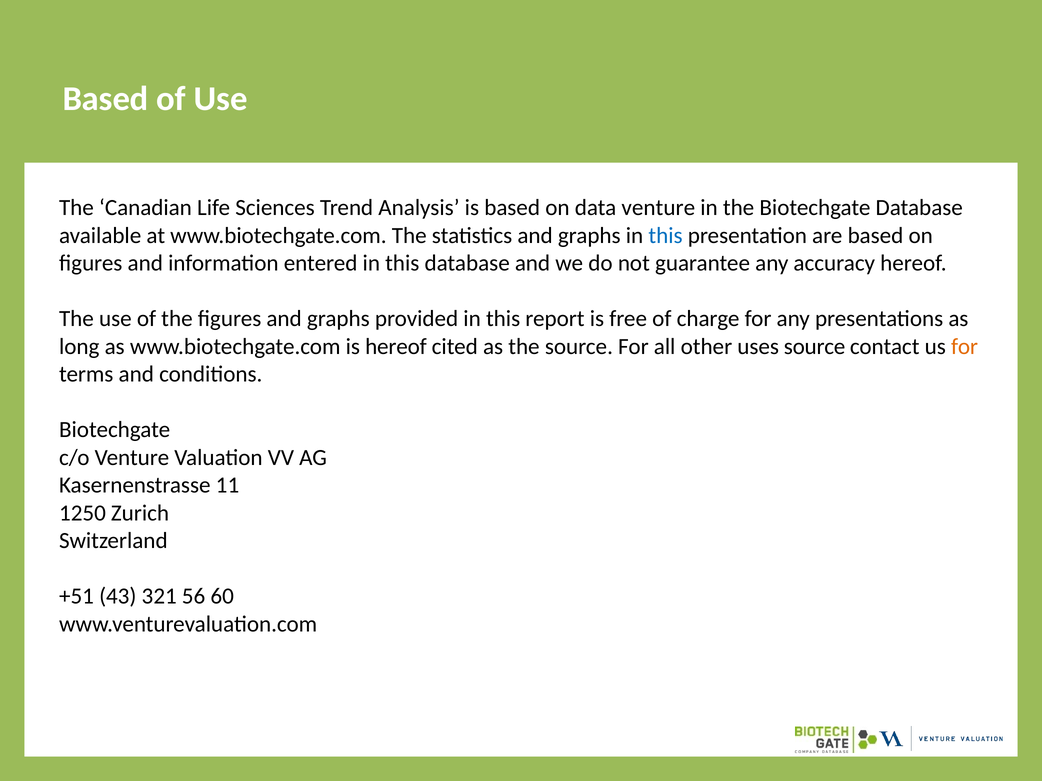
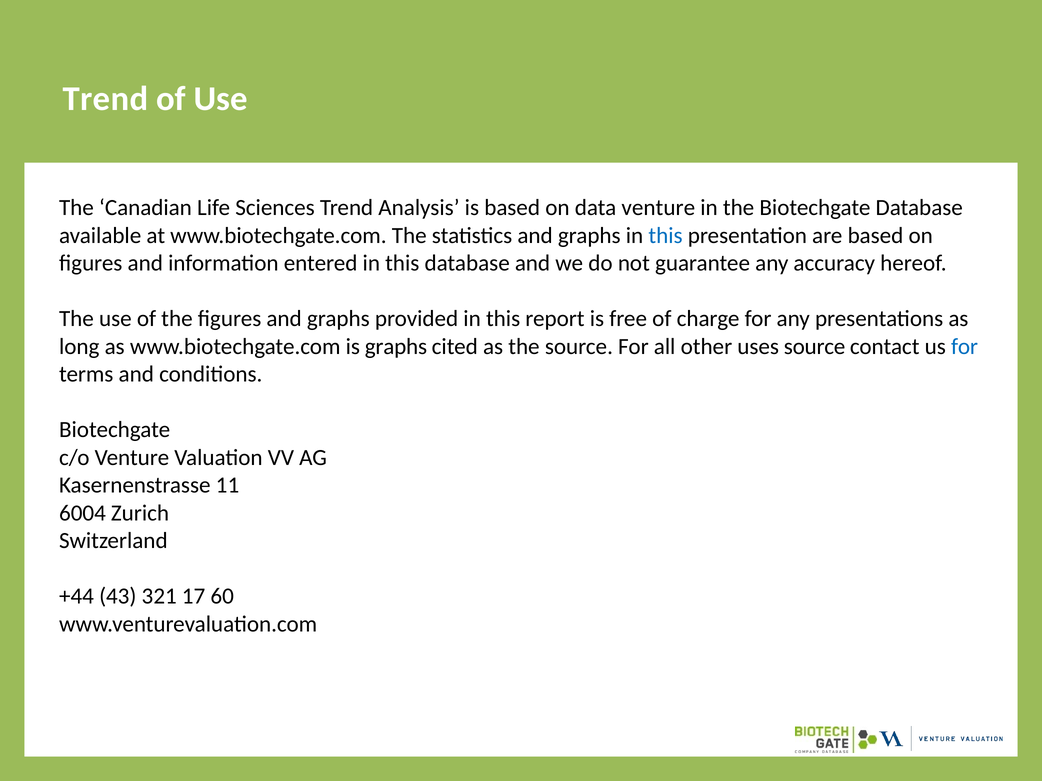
Based at (106, 99): Based -> Trend
is hereof: hereof -> graphs
for at (964, 347) colour: orange -> blue
1250: 1250 -> 6004
+51: +51 -> +44
56: 56 -> 17
